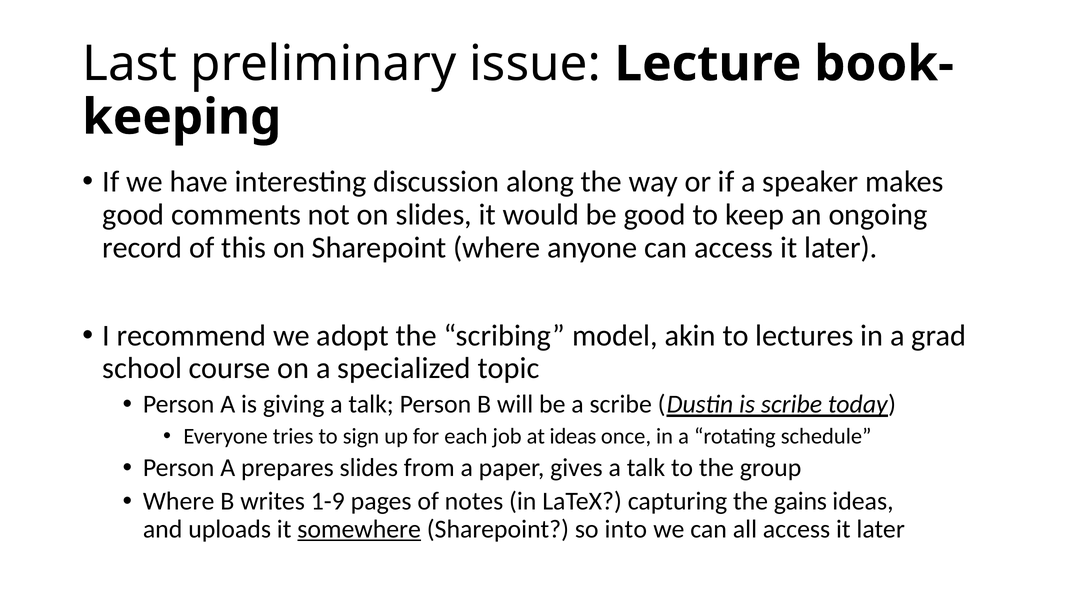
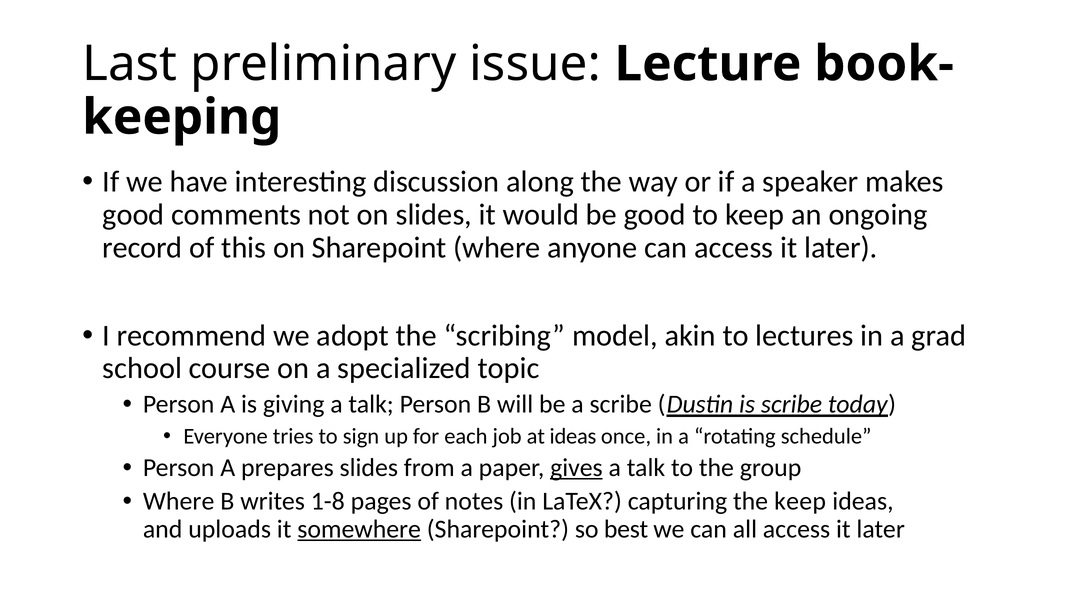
gives underline: none -> present
1-9: 1-9 -> 1-8
the gains: gains -> keep
into: into -> best
